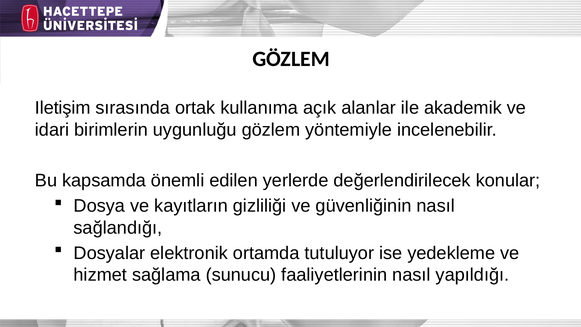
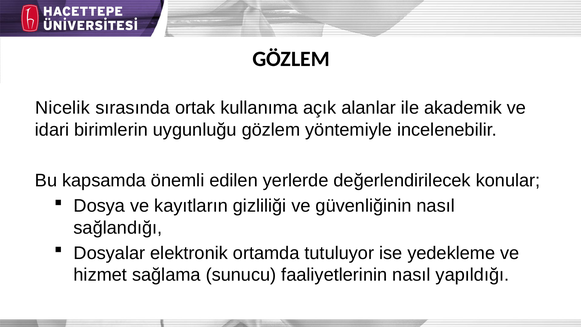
Iletişim: Iletişim -> Nicelik
